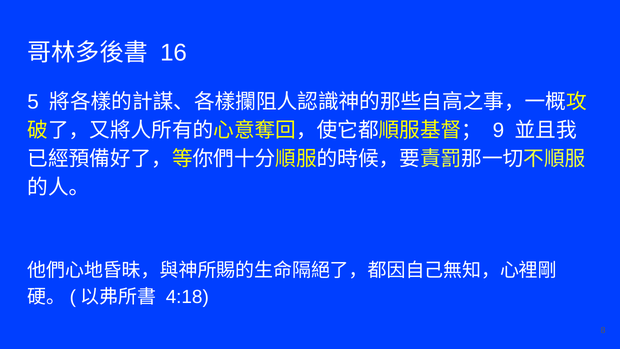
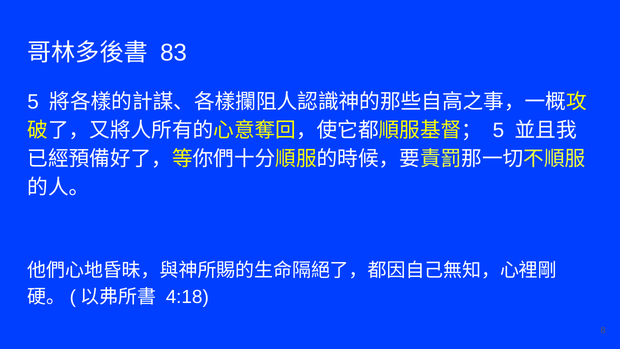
16: 16 -> 83
9 at (498, 130): 9 -> 5
